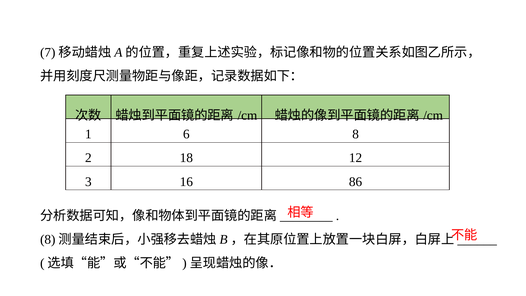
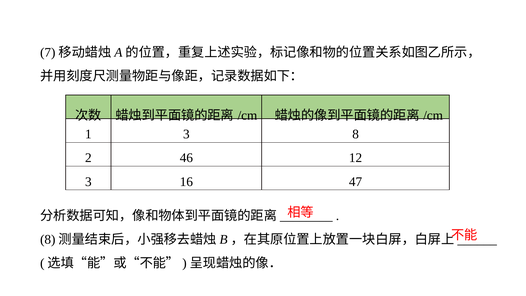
1 6: 6 -> 3
18: 18 -> 46
86: 86 -> 47
